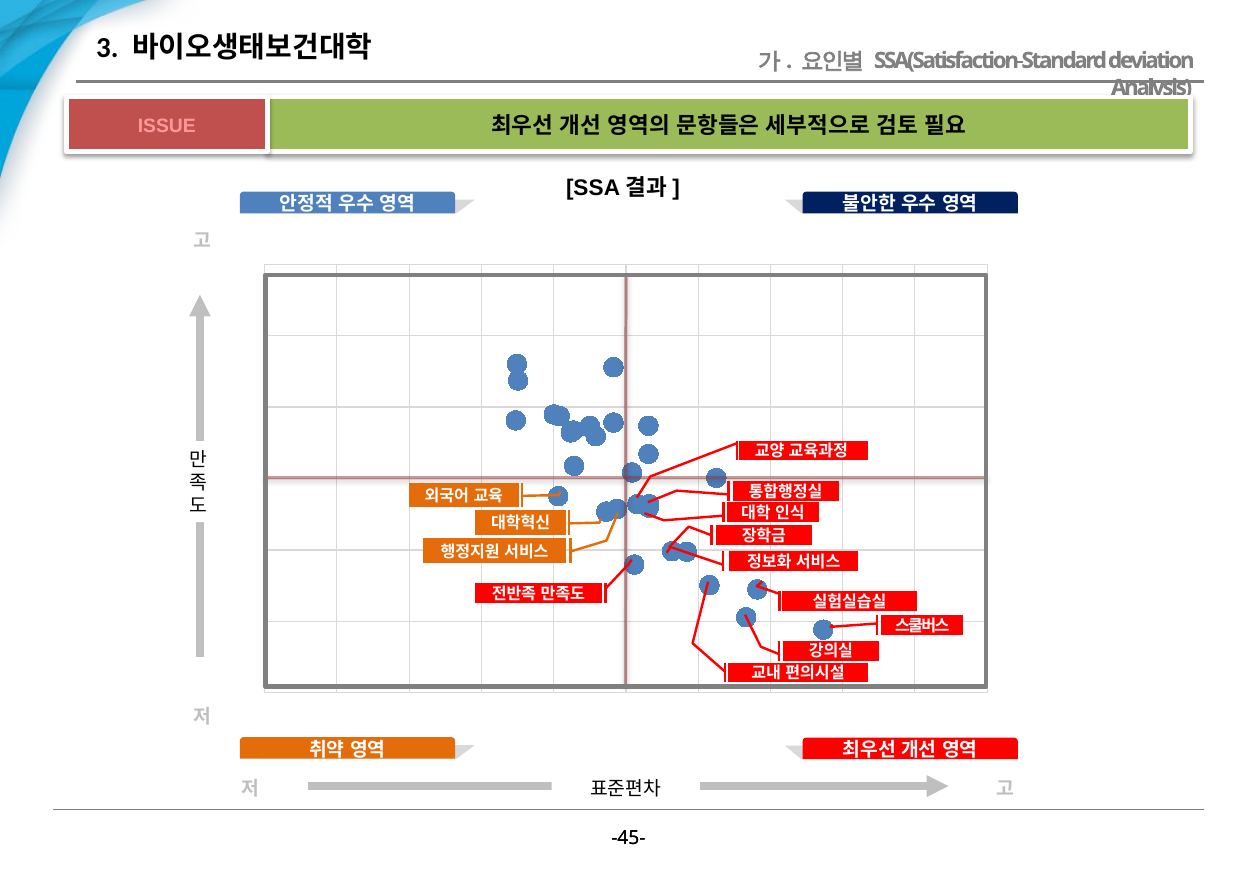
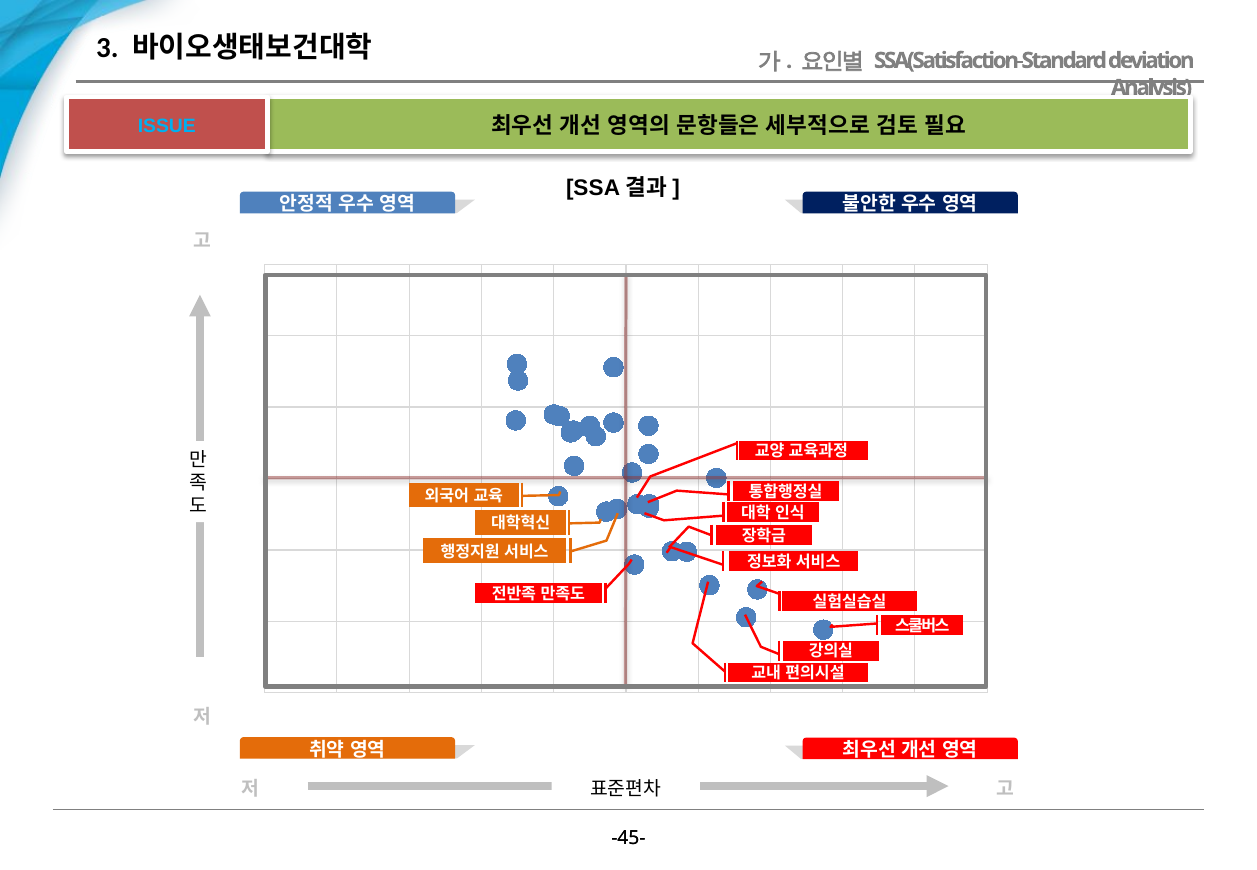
ISSUE colour: pink -> light blue
